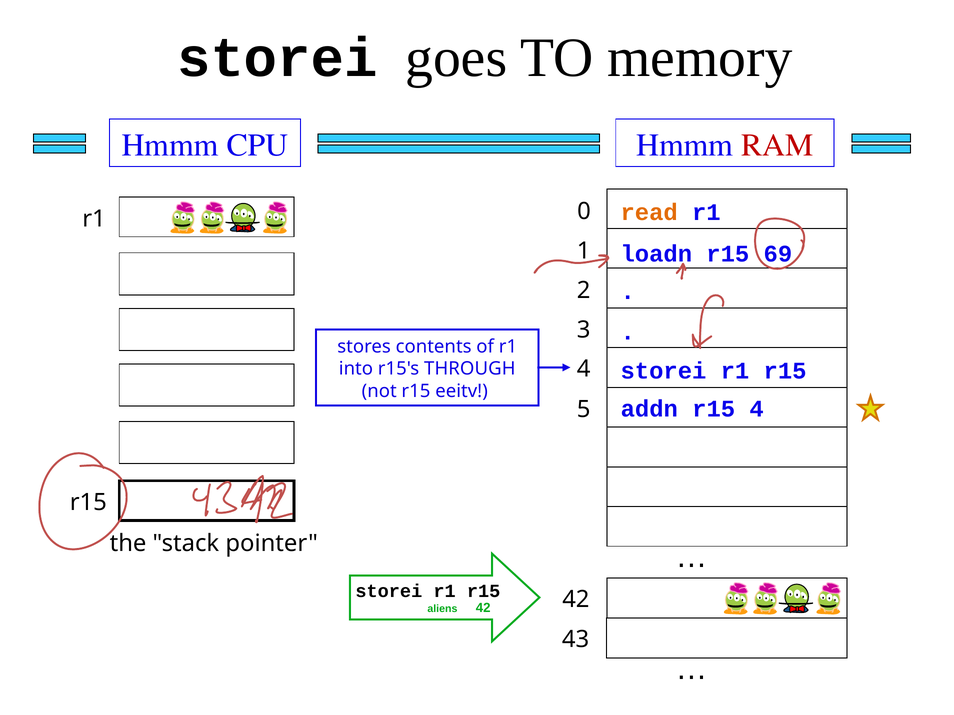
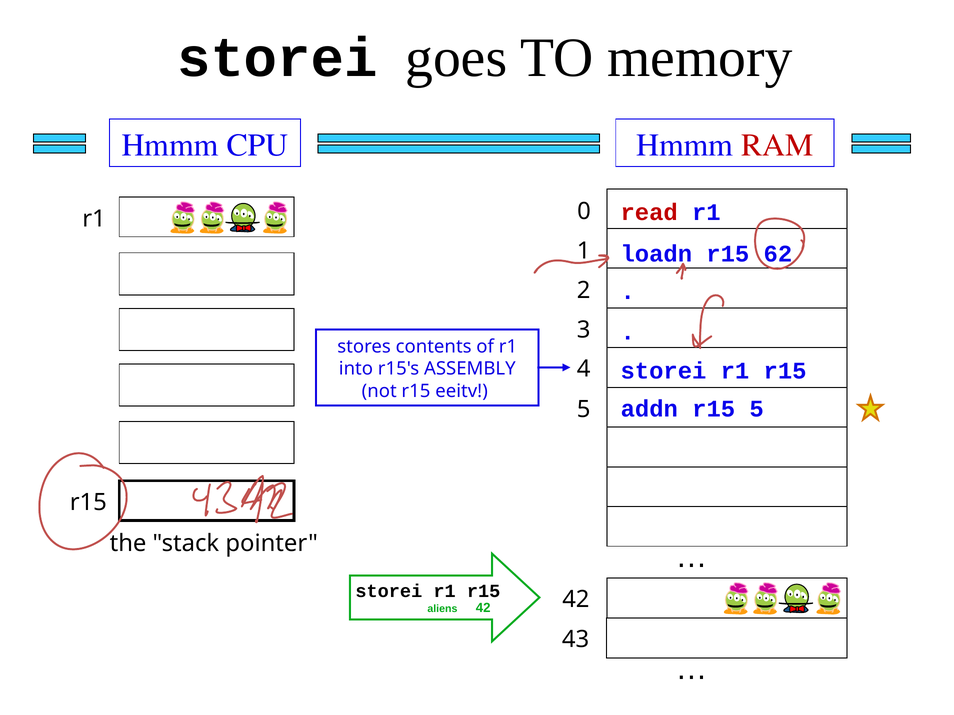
read colour: orange -> red
69: 69 -> 62
THROUGH: THROUGH -> ASSEMBLY
r15 4: 4 -> 5
